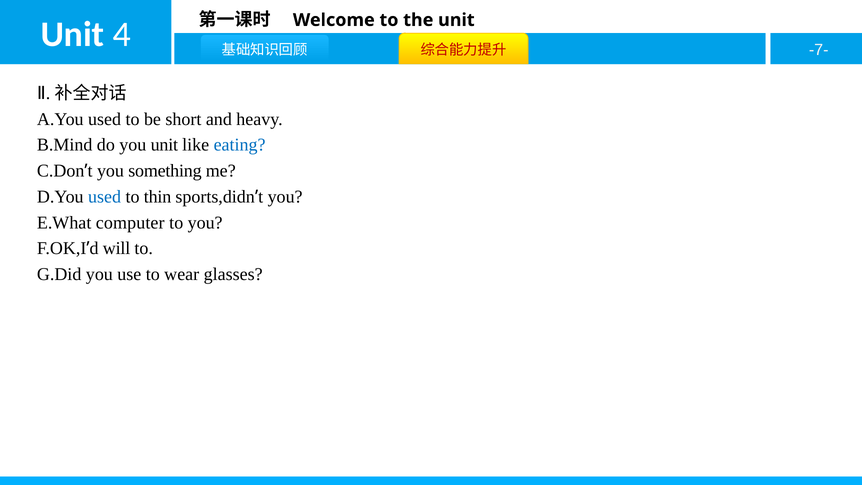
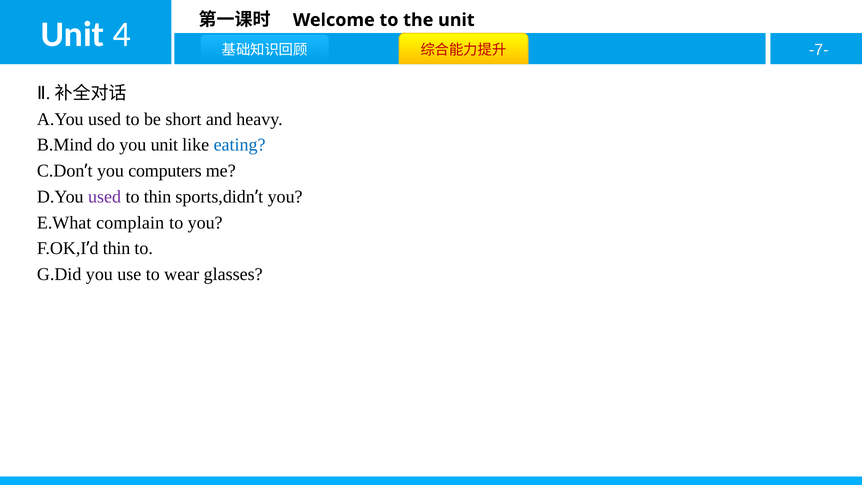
something: something -> computers
used at (105, 197) colour: blue -> purple
computer: computer -> complain
will at (117, 248): will -> thin
